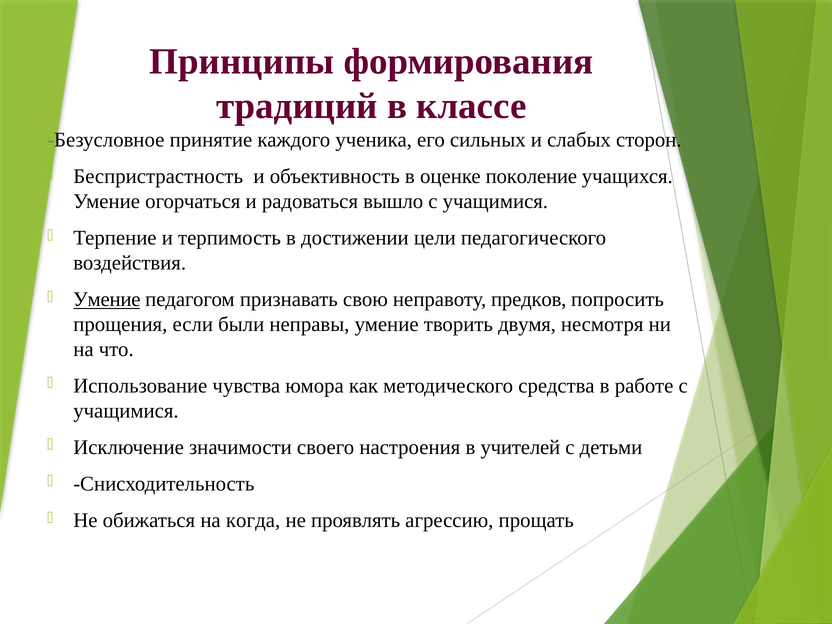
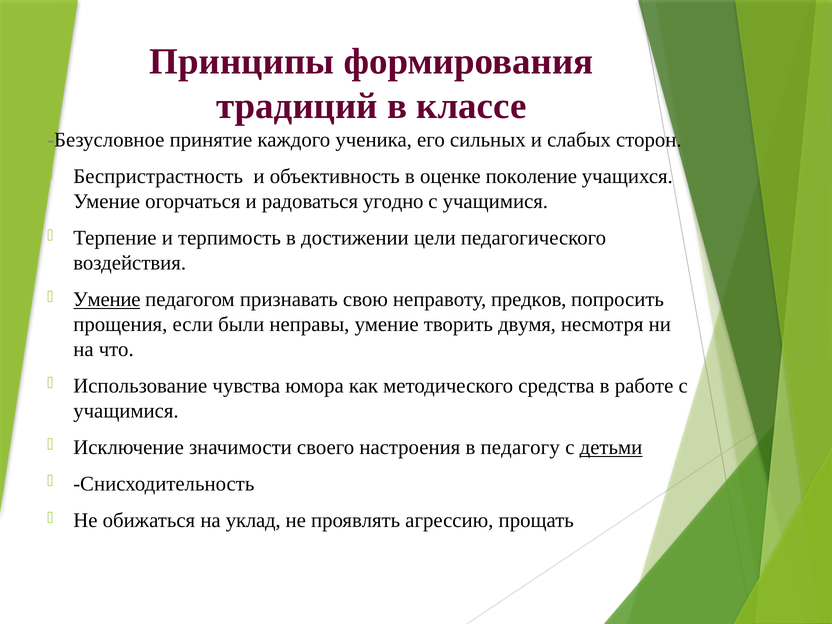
вышло: вышло -> угодно
учителей: учителей -> педагогу
детьми underline: none -> present
когда: когда -> уклад
